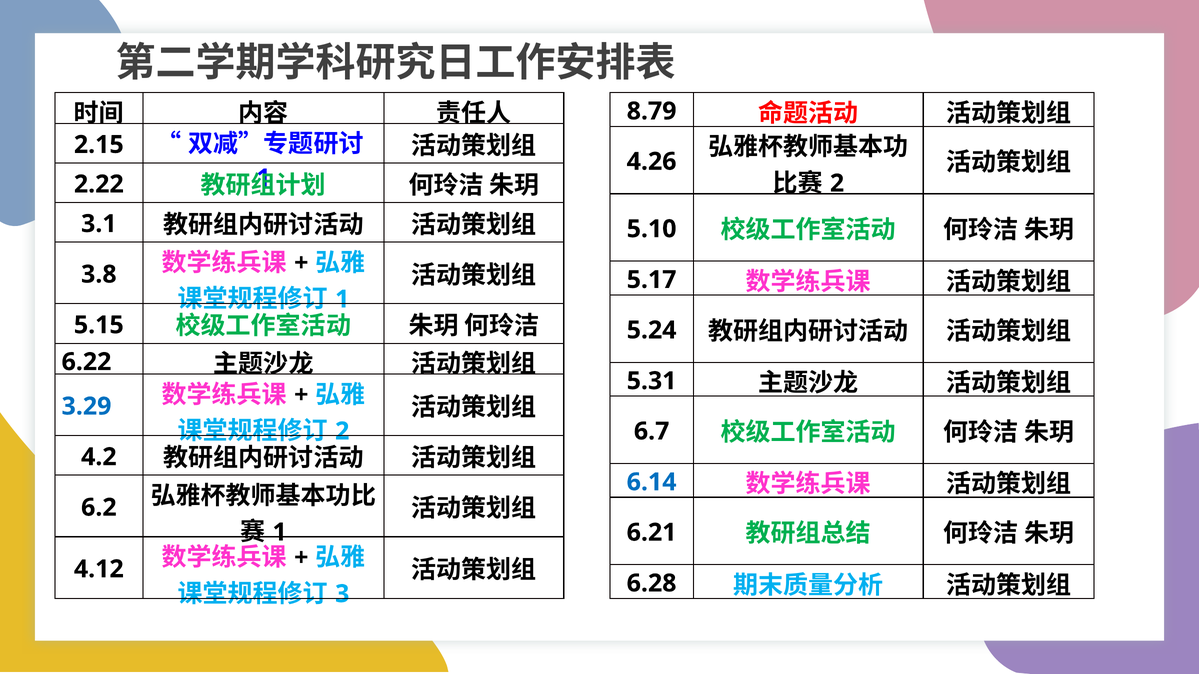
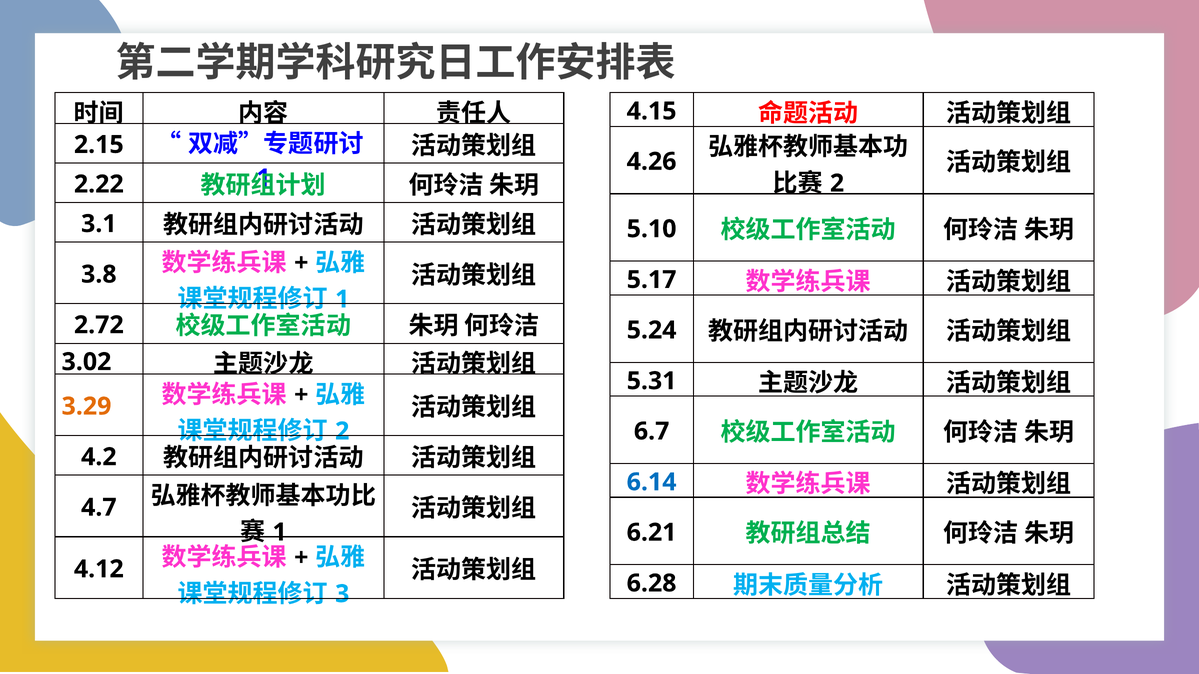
8.79: 8.79 -> 4.15
5.15: 5.15 -> 2.72
6.22: 6.22 -> 3.02
3.29 colour: blue -> orange
6.2: 6.2 -> 4.7
